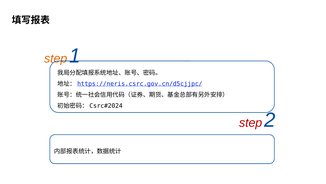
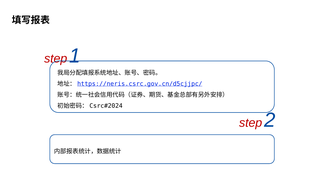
step at (56, 58) colour: orange -> red
